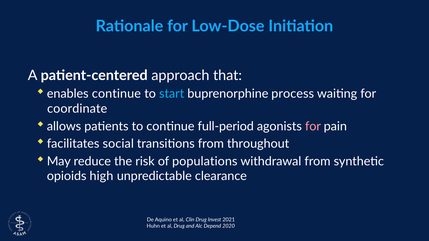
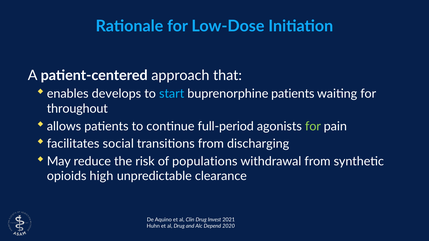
enables continue: continue -> develops
buprenorphine process: process -> patients
coordinate: coordinate -> throughout
for at (313, 126) colour: pink -> light green
throughout: throughout -> discharging
